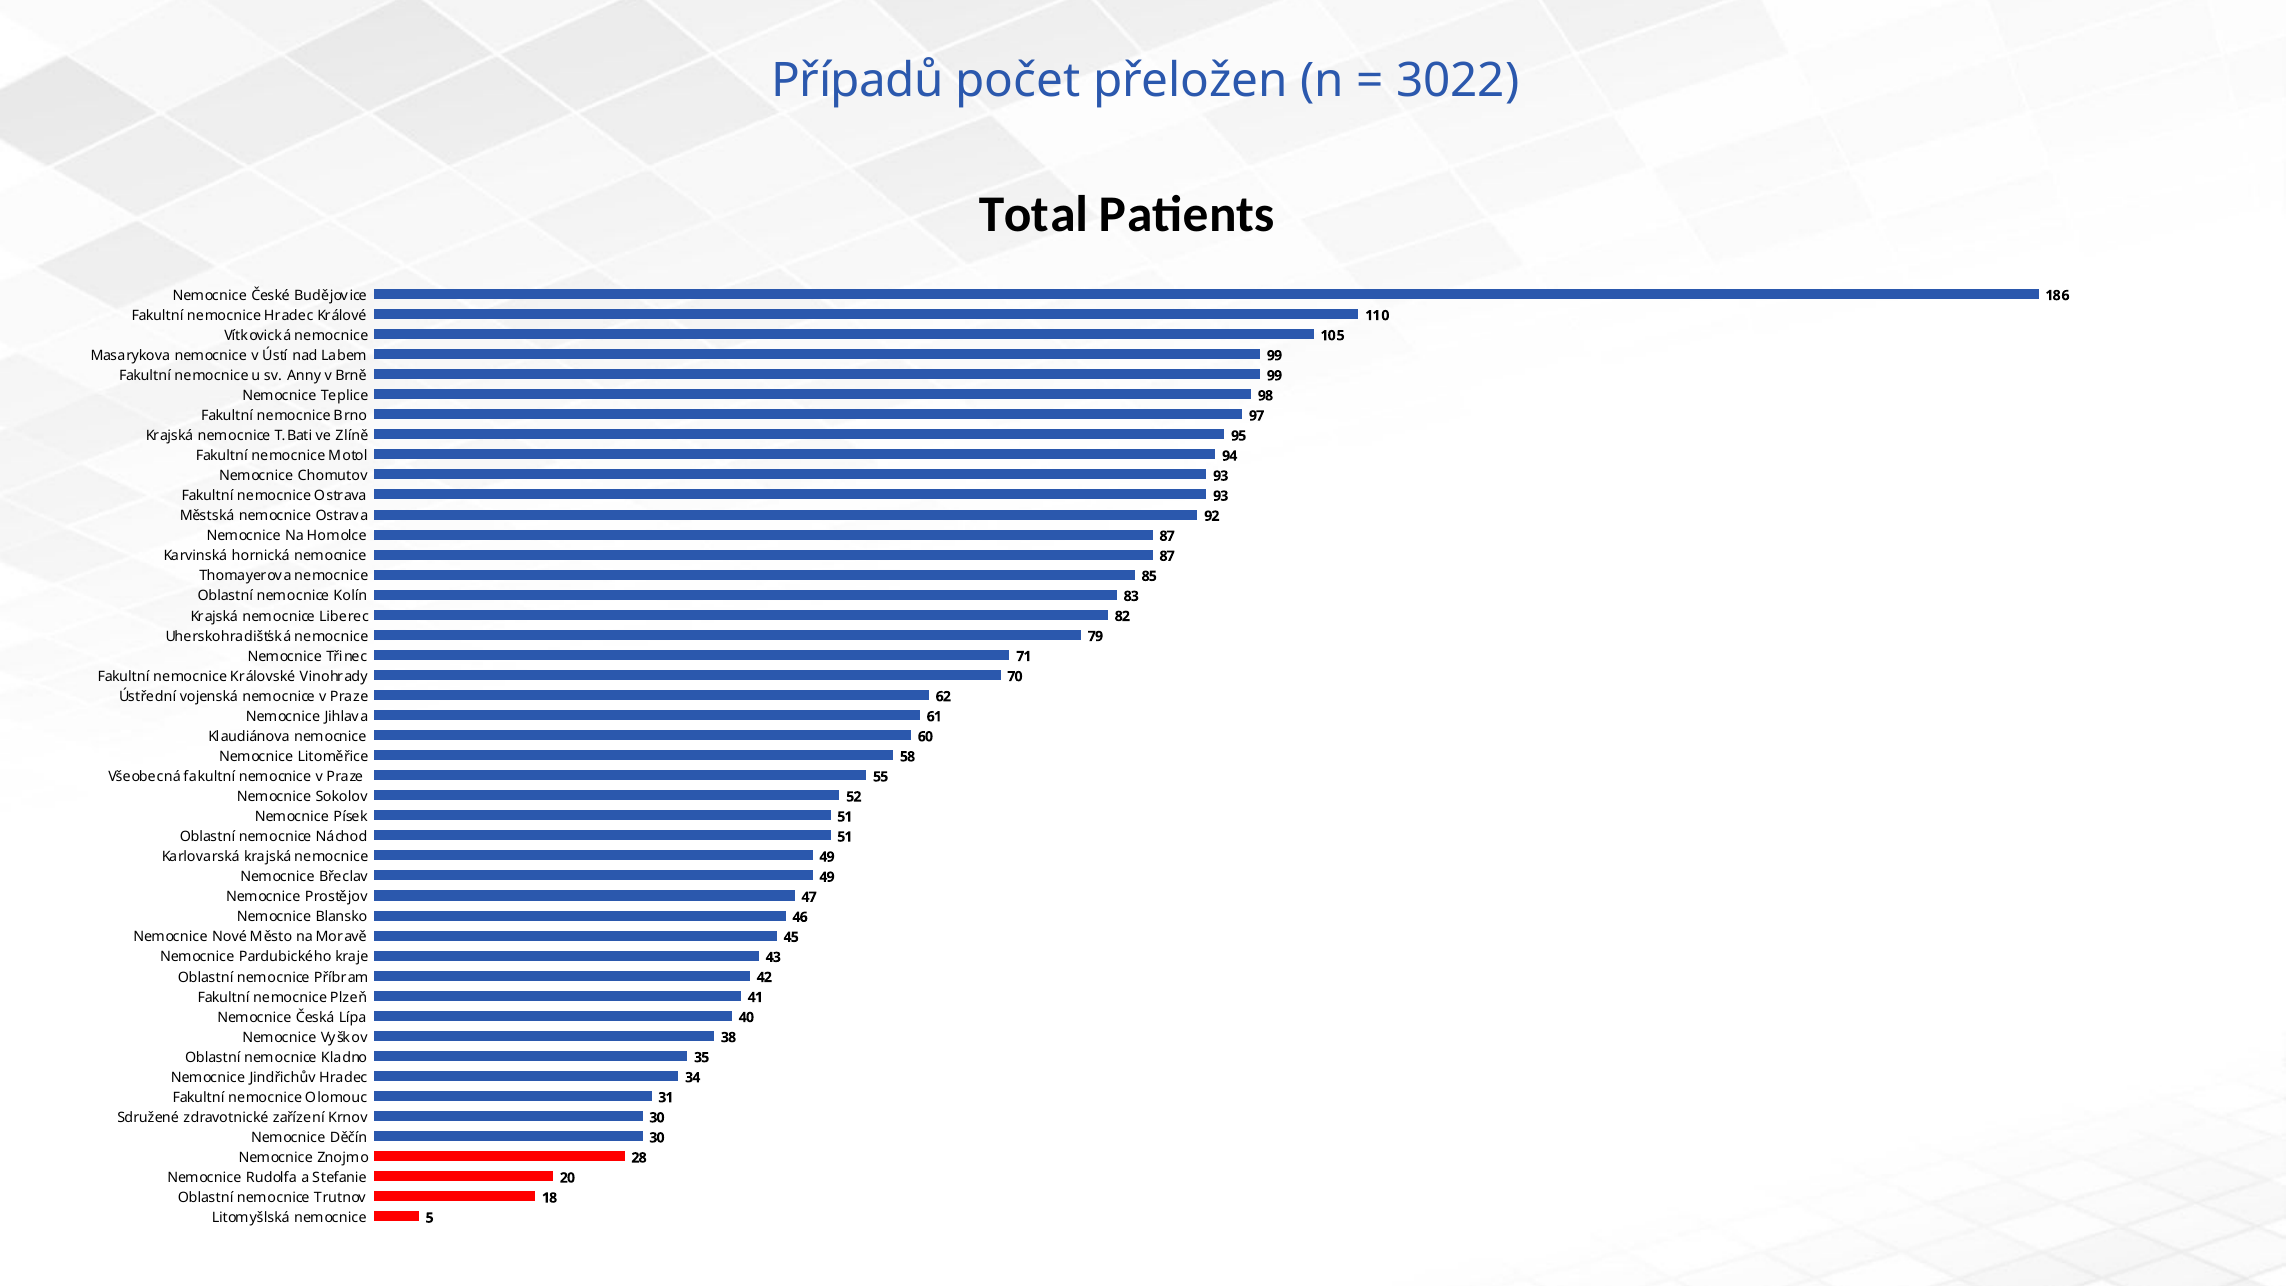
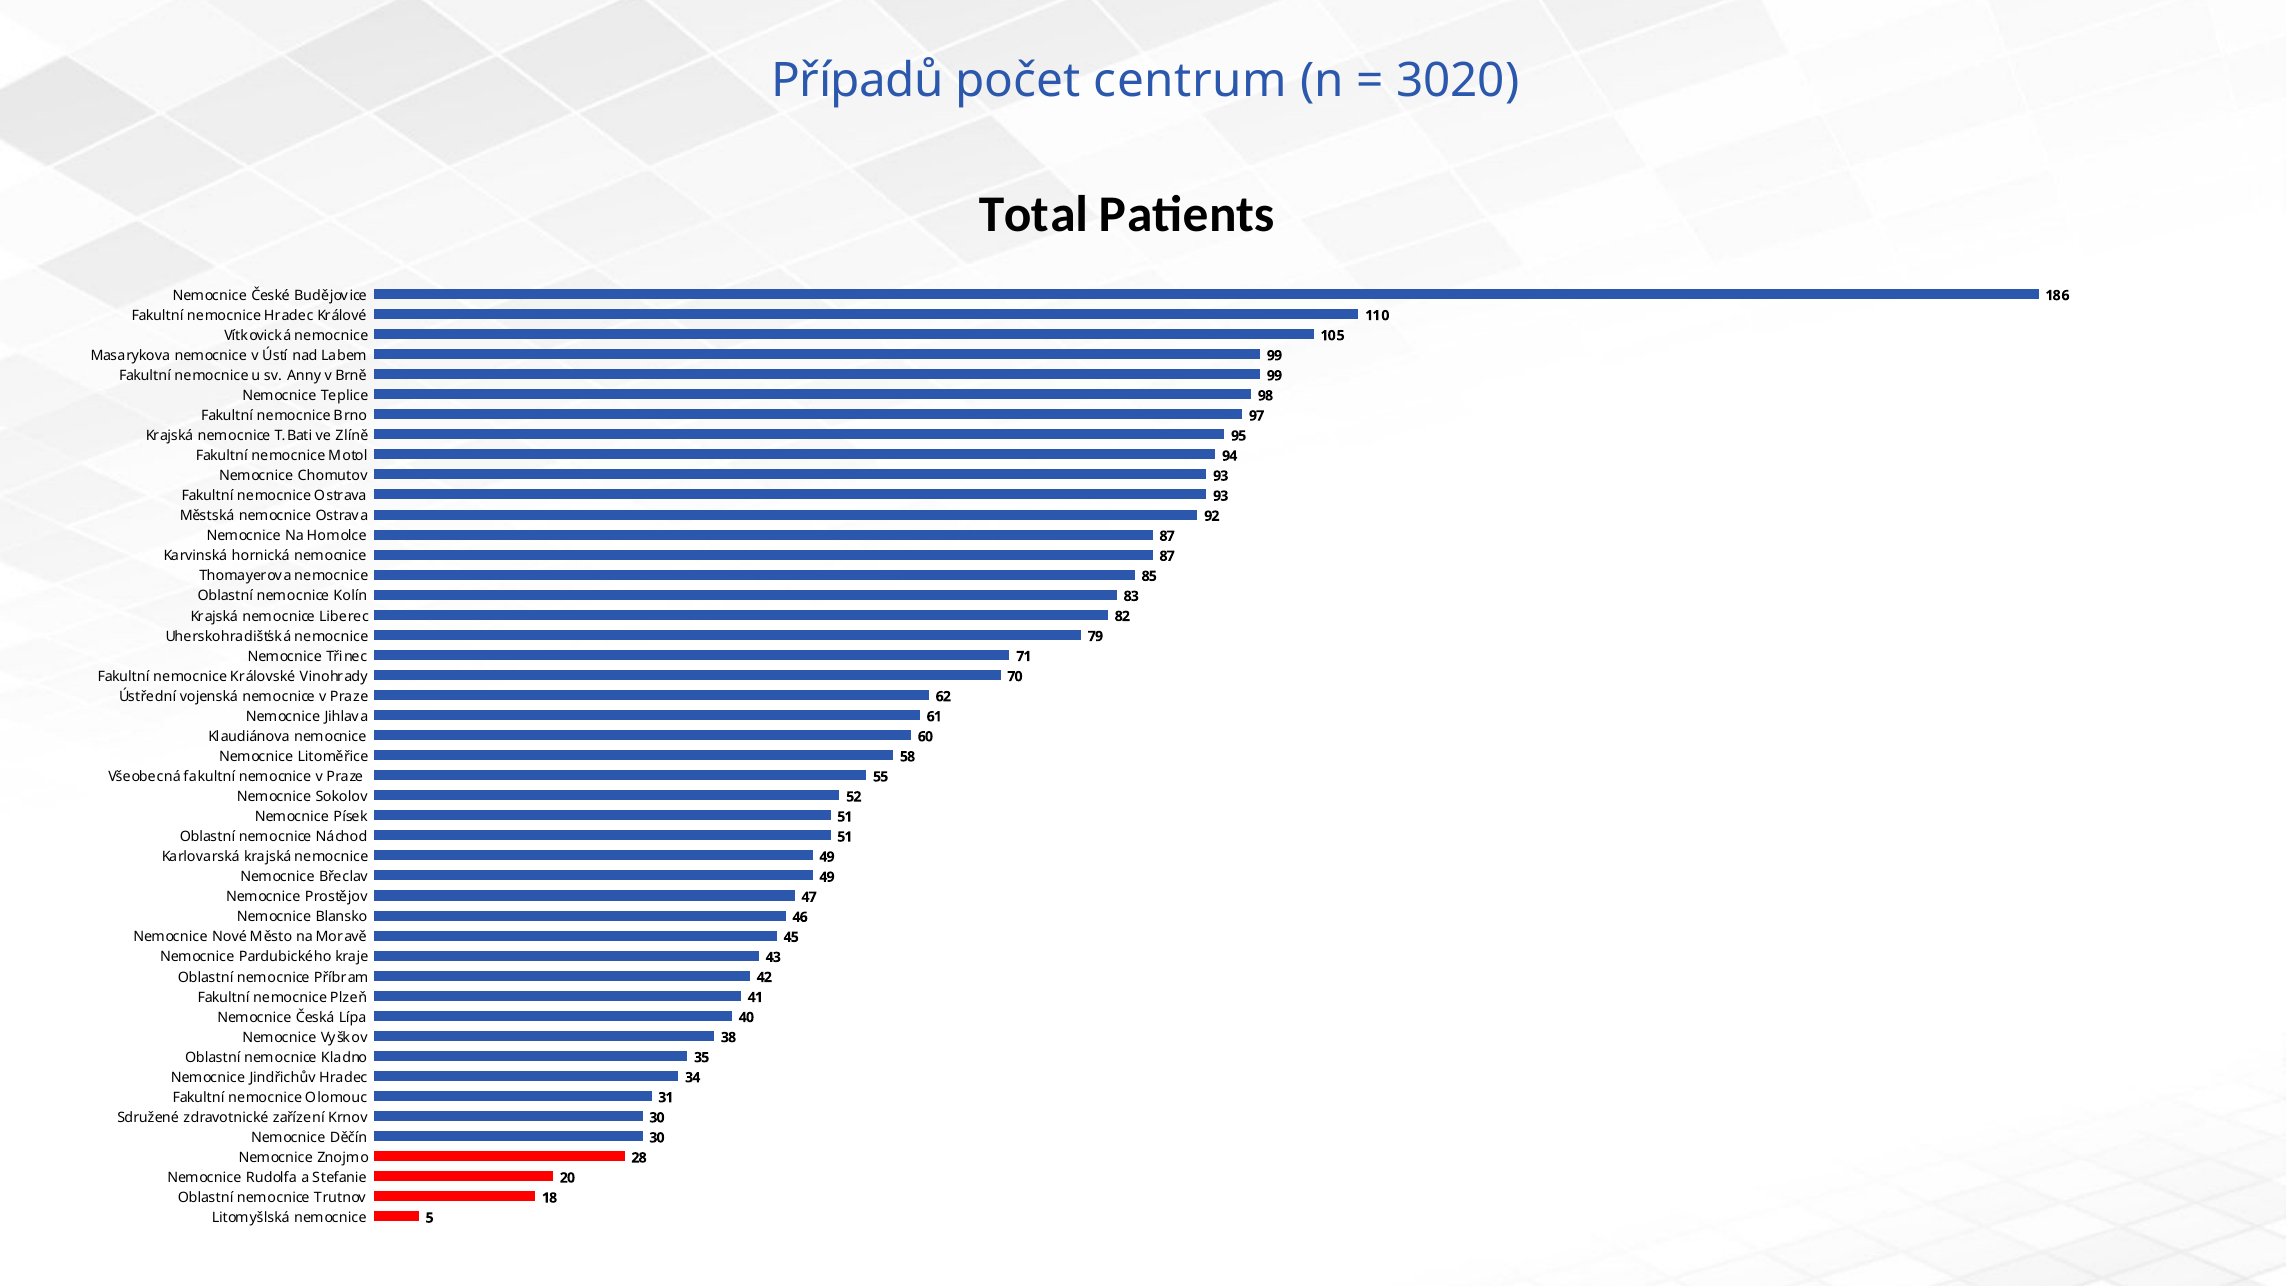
přeložen: přeložen -> centrum
3022: 3022 -> 3020
